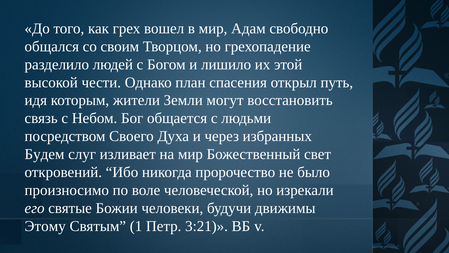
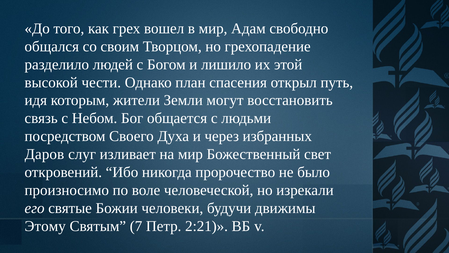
Будем: Будем -> Даров
1: 1 -> 7
3:21: 3:21 -> 2:21
